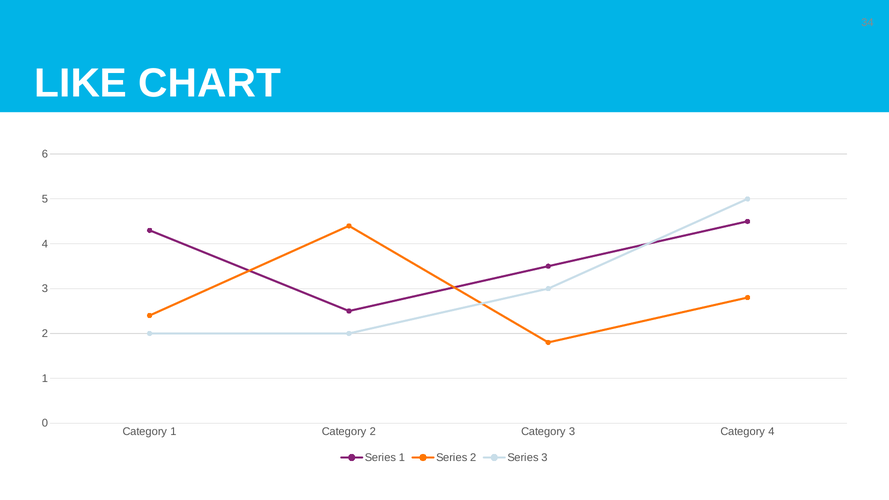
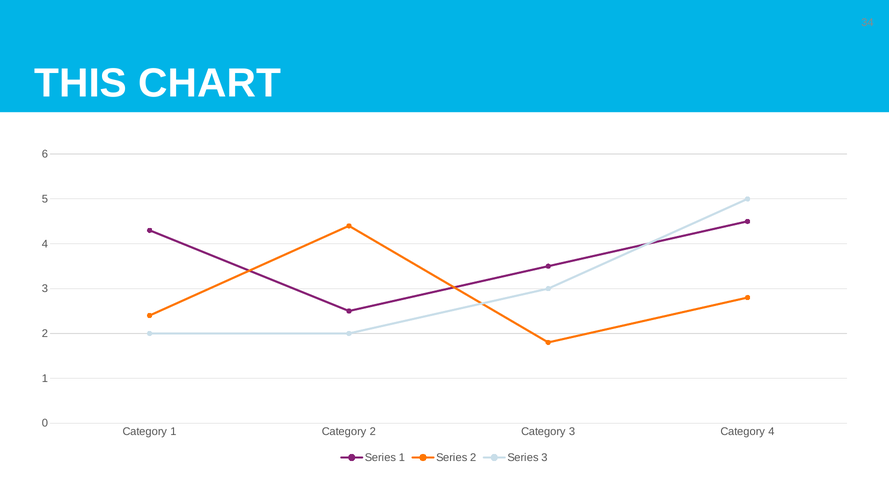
LIKE: LIKE -> THIS
